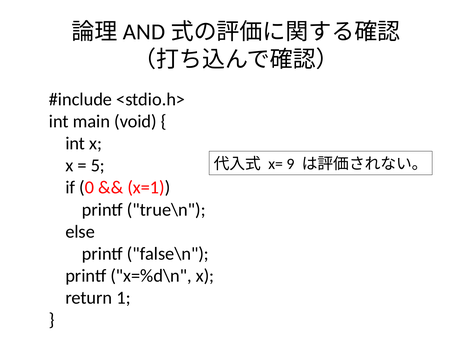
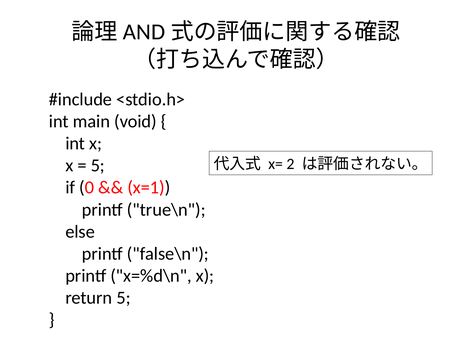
9: 9 -> 2
return 1: 1 -> 5
